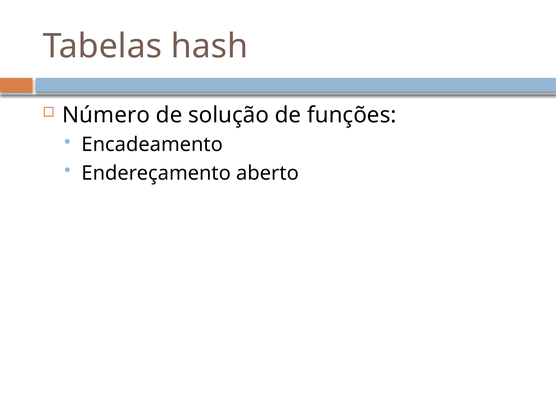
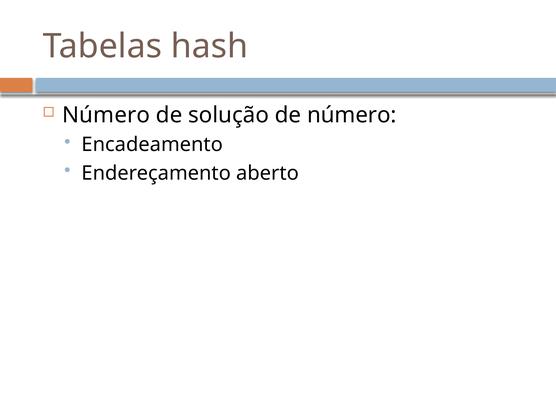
de funções: funções -> número
